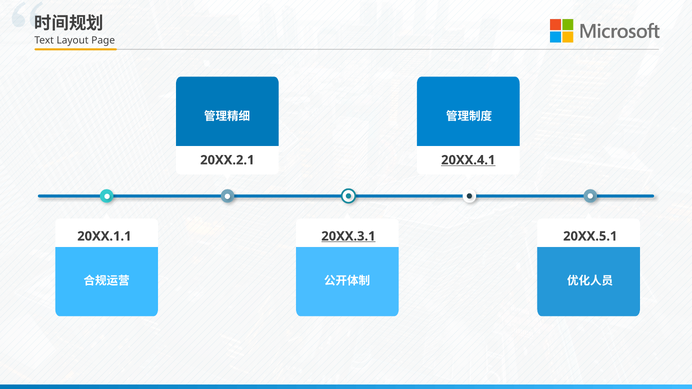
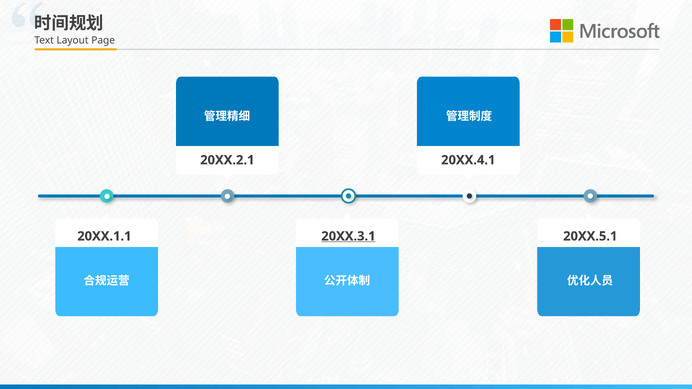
20XX.4.1 underline: present -> none
